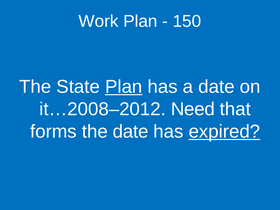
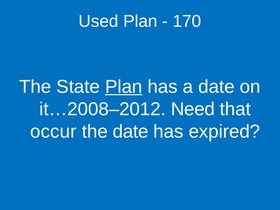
Work: Work -> Used
150: 150 -> 170
forms: forms -> occur
expired underline: present -> none
